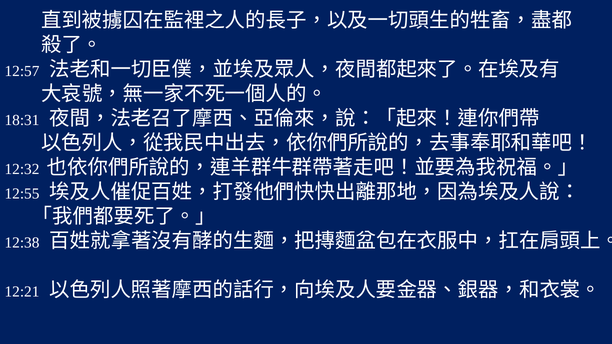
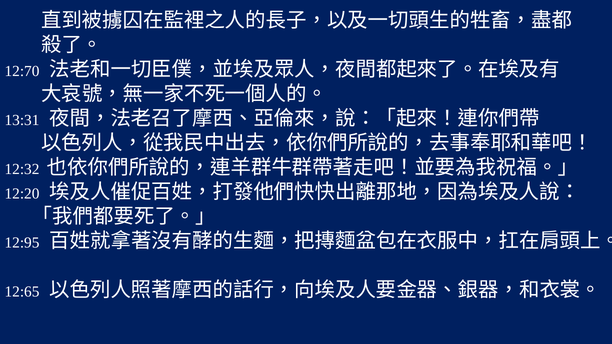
12:57: 12:57 -> 12:70
18:31: 18:31 -> 13:31
12:55: 12:55 -> 12:20
12:38: 12:38 -> 12:95
12:21: 12:21 -> 12:65
